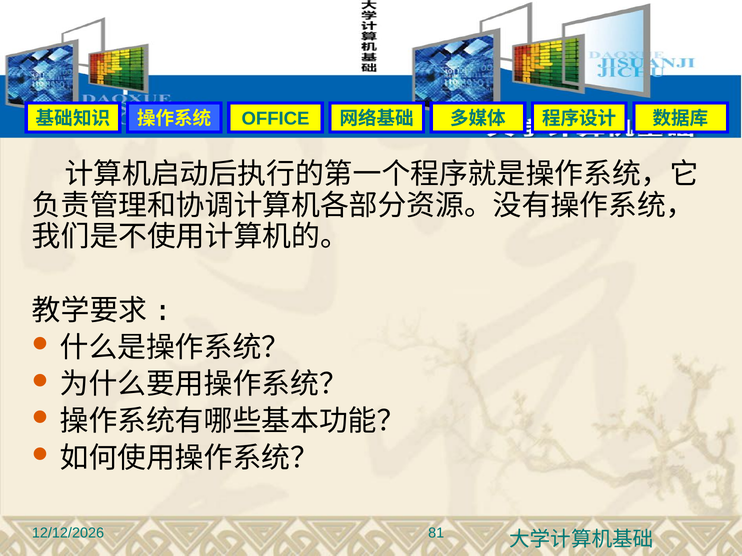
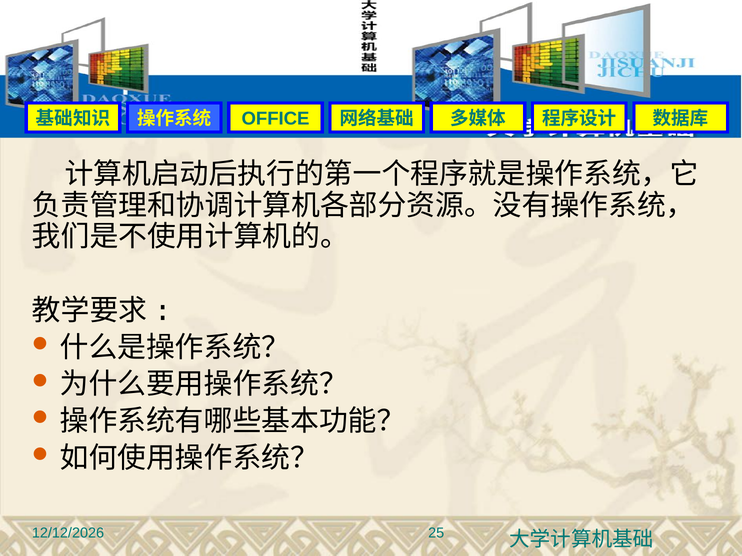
81: 81 -> 25
